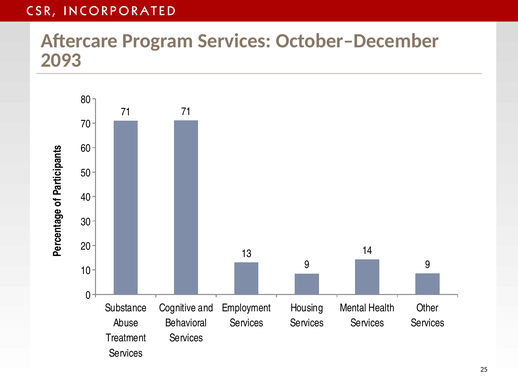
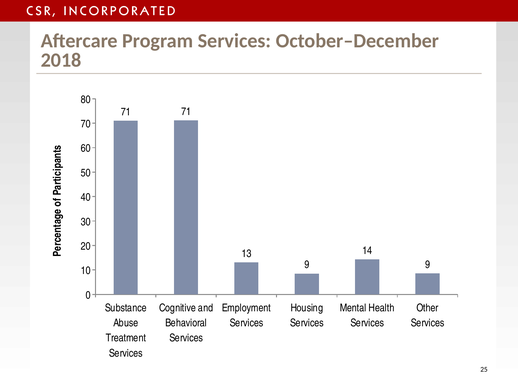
2093: 2093 -> 2018
